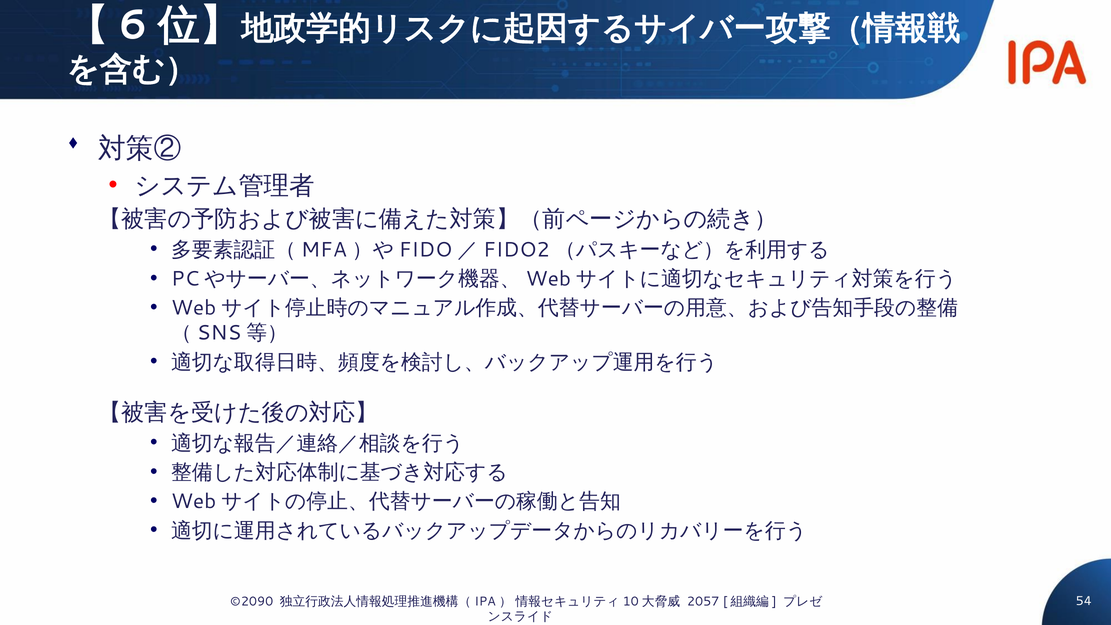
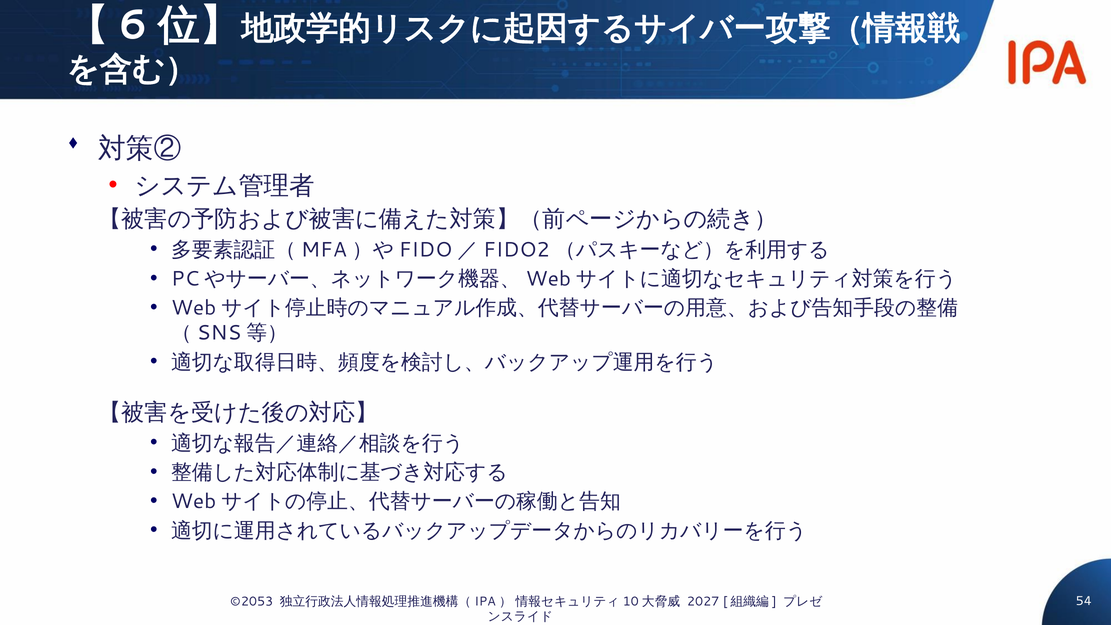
©2090: ©2090 -> ©2053
2057: 2057 -> 2027
